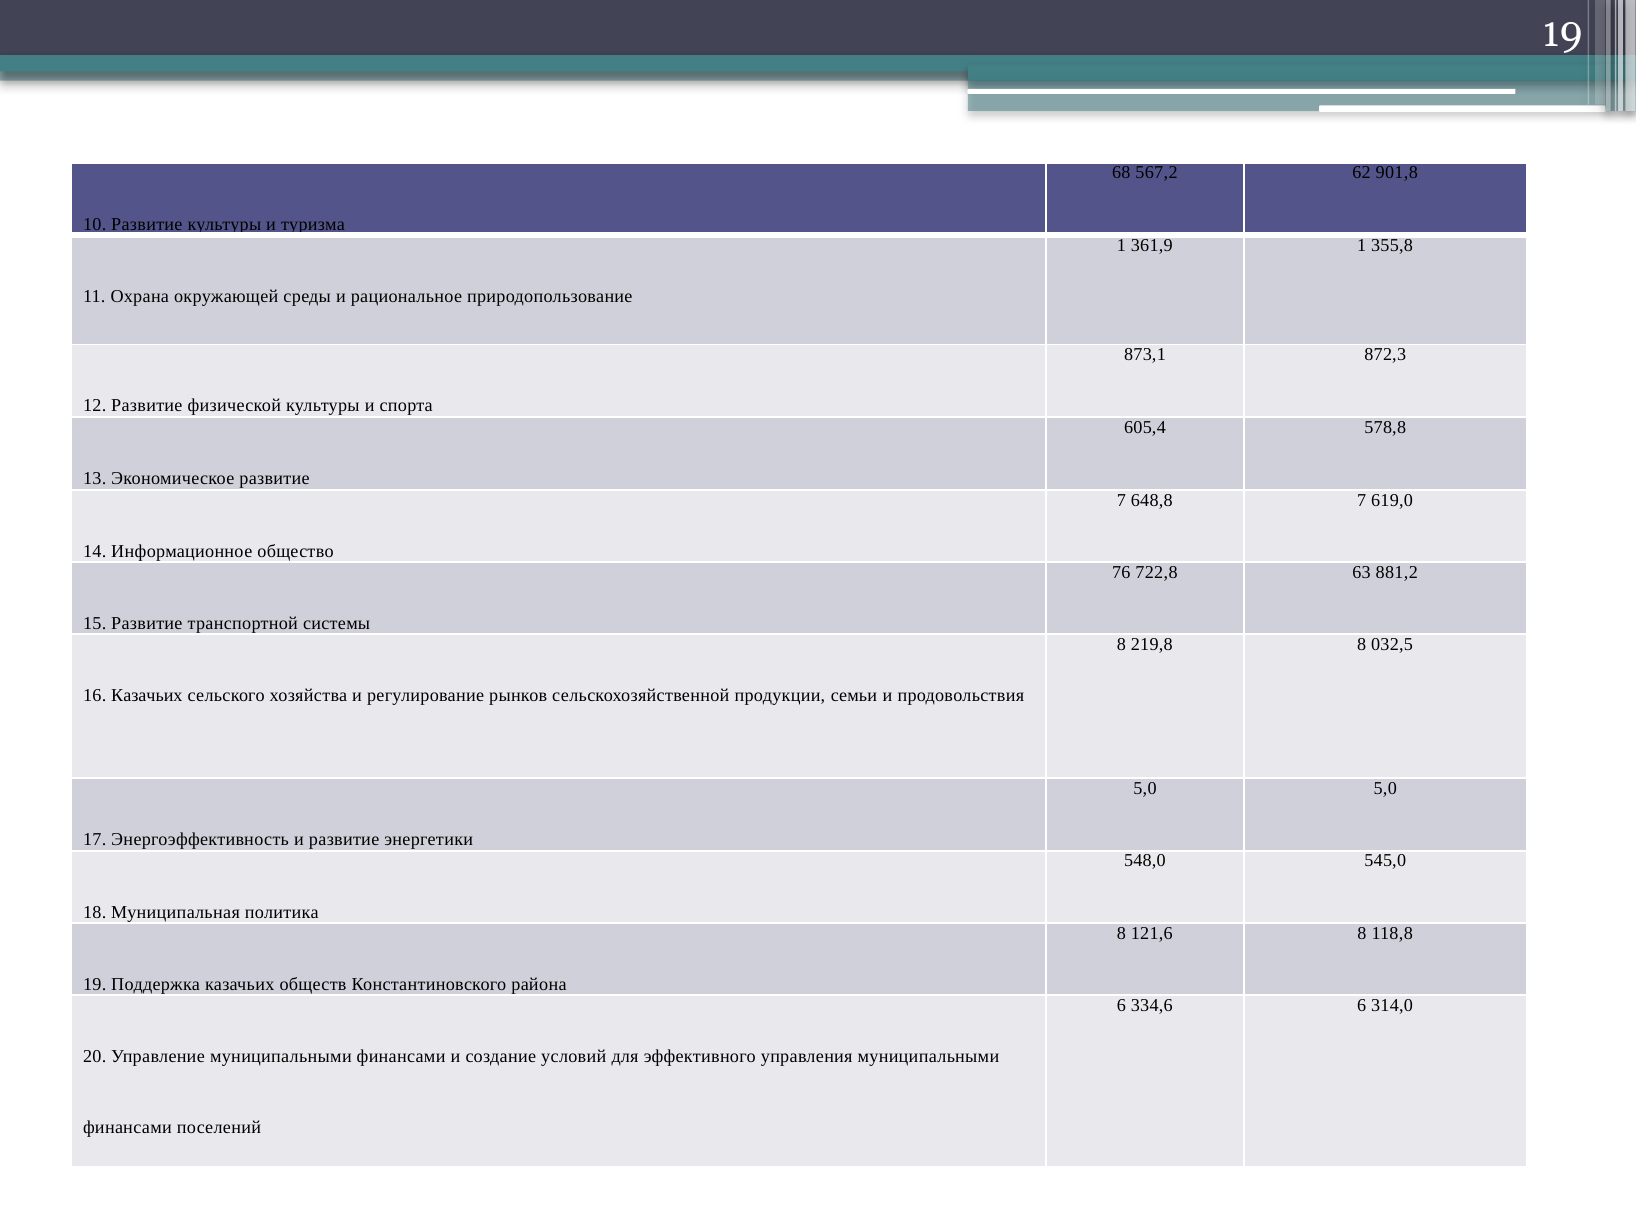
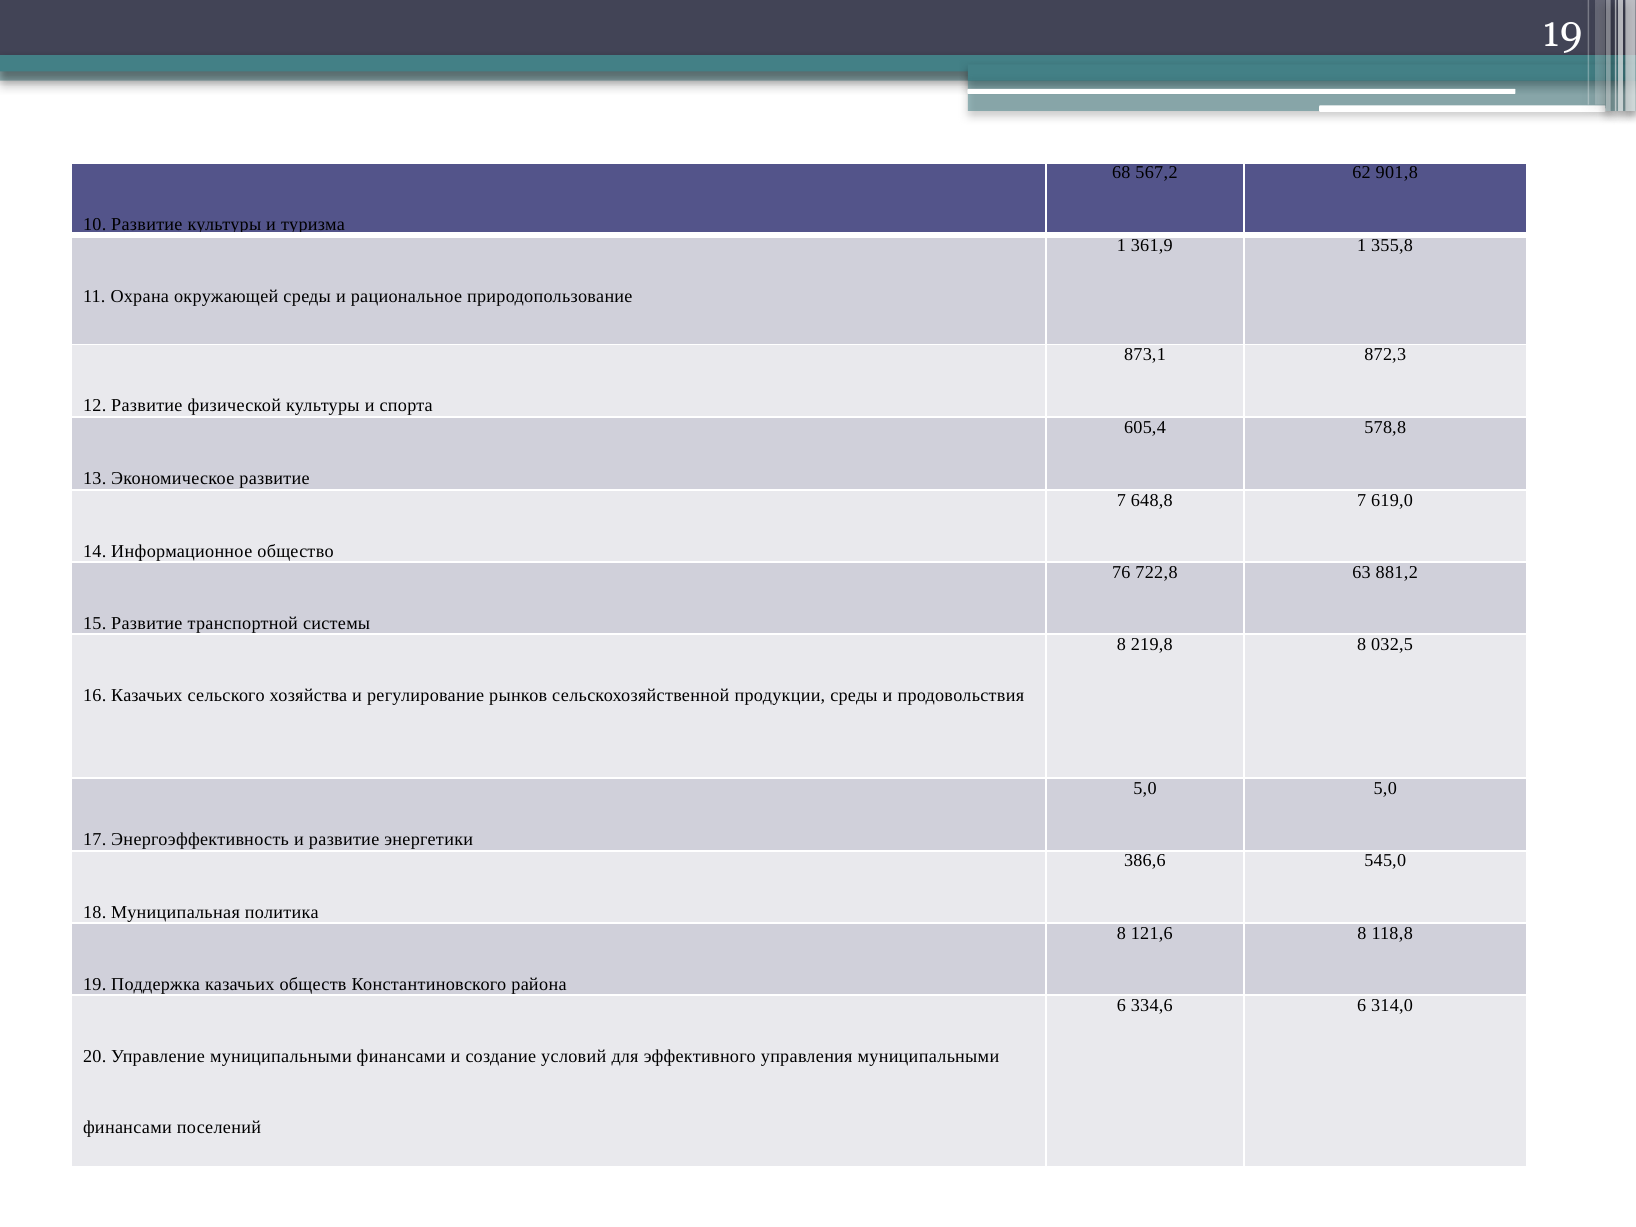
продукции семьи: семьи -> среды
548,0: 548,0 -> 386,6
